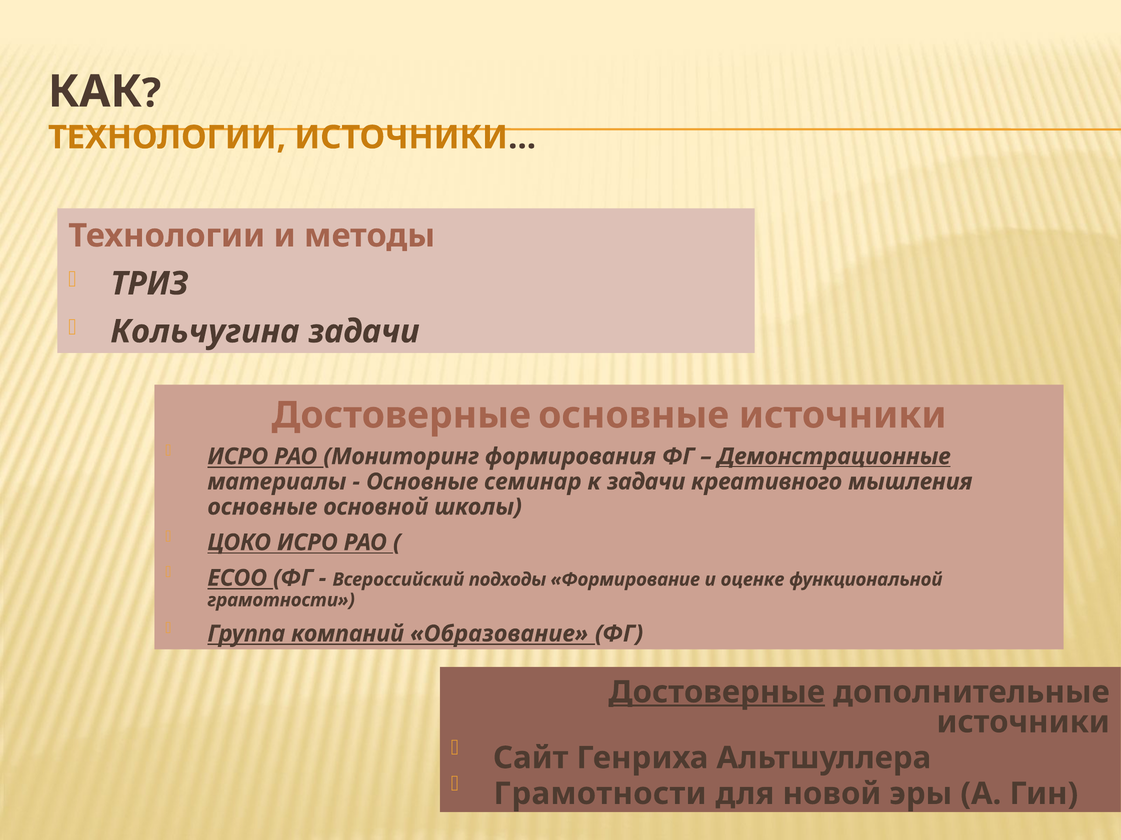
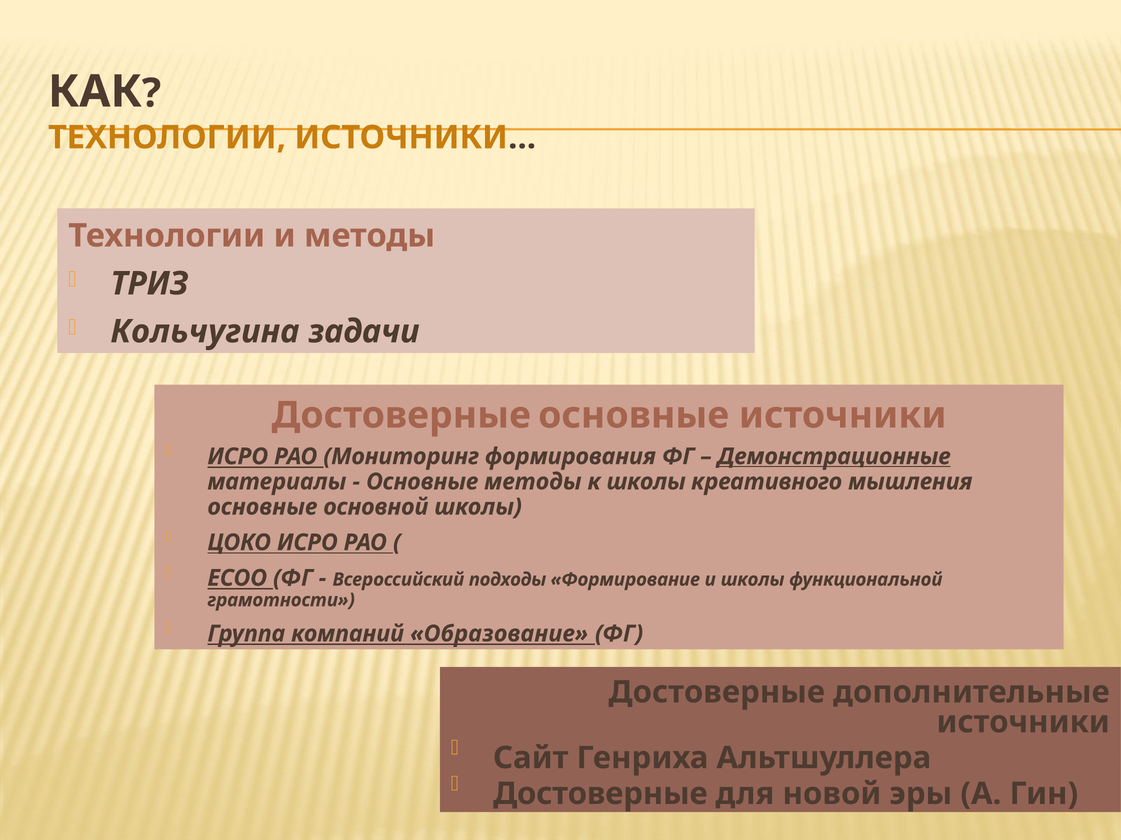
Основные семинар: семинар -> методы
к задачи: задачи -> школы
и оценке: оценке -> школы
Достоверные at (717, 693) underline: present -> none
Грамотности at (600, 794): Грамотности -> Достоверные
